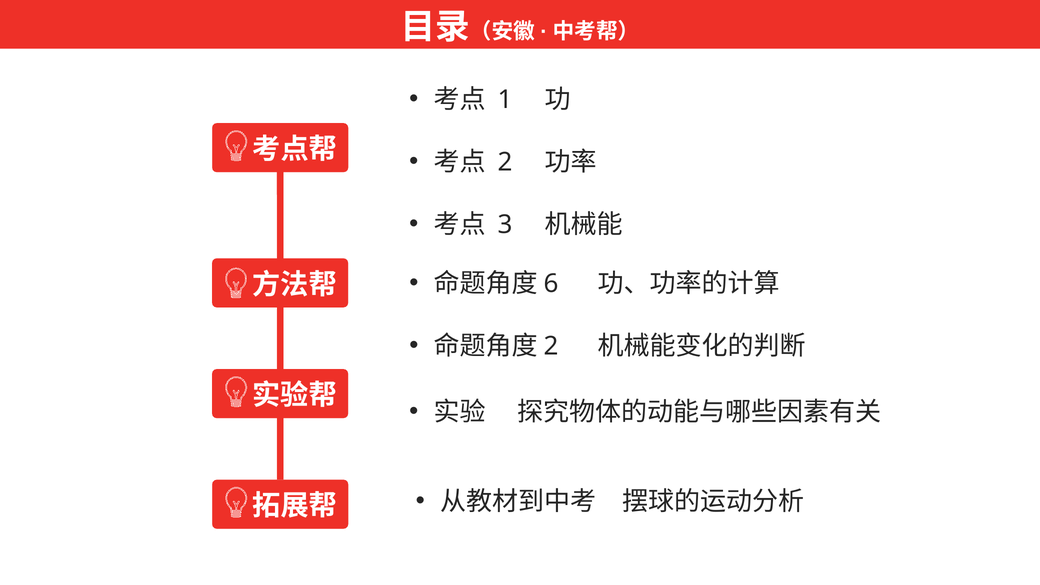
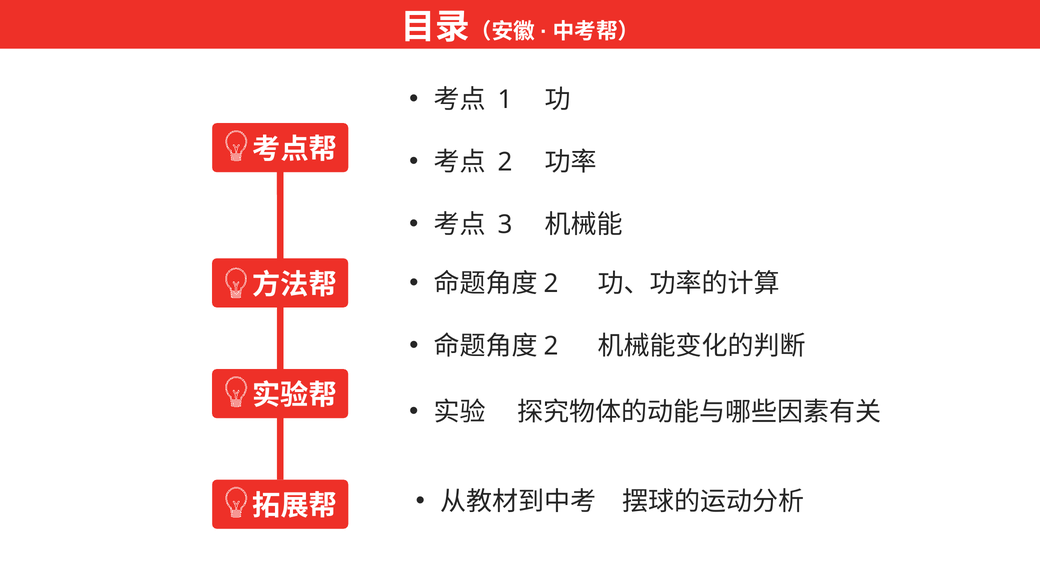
6 at (551, 284): 6 -> 2
